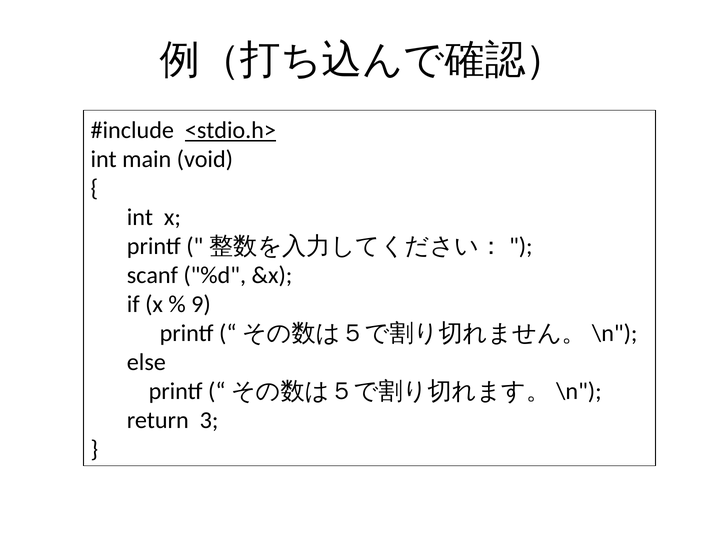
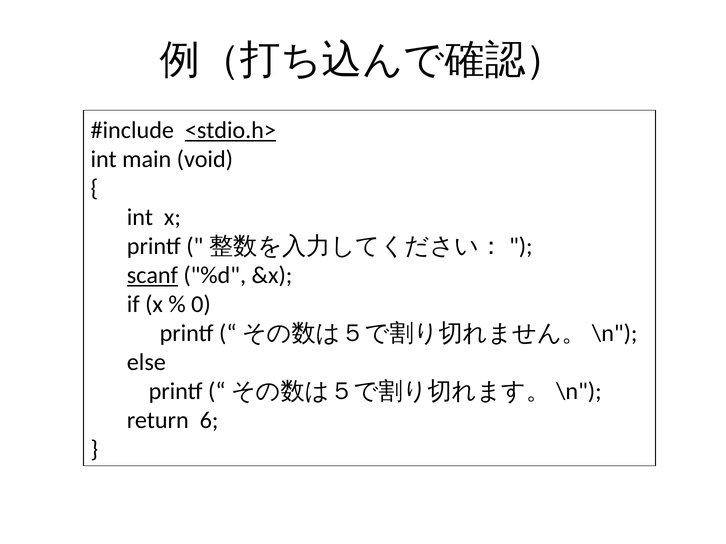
scanf underline: none -> present
9: 9 -> 0
3: 3 -> 6
